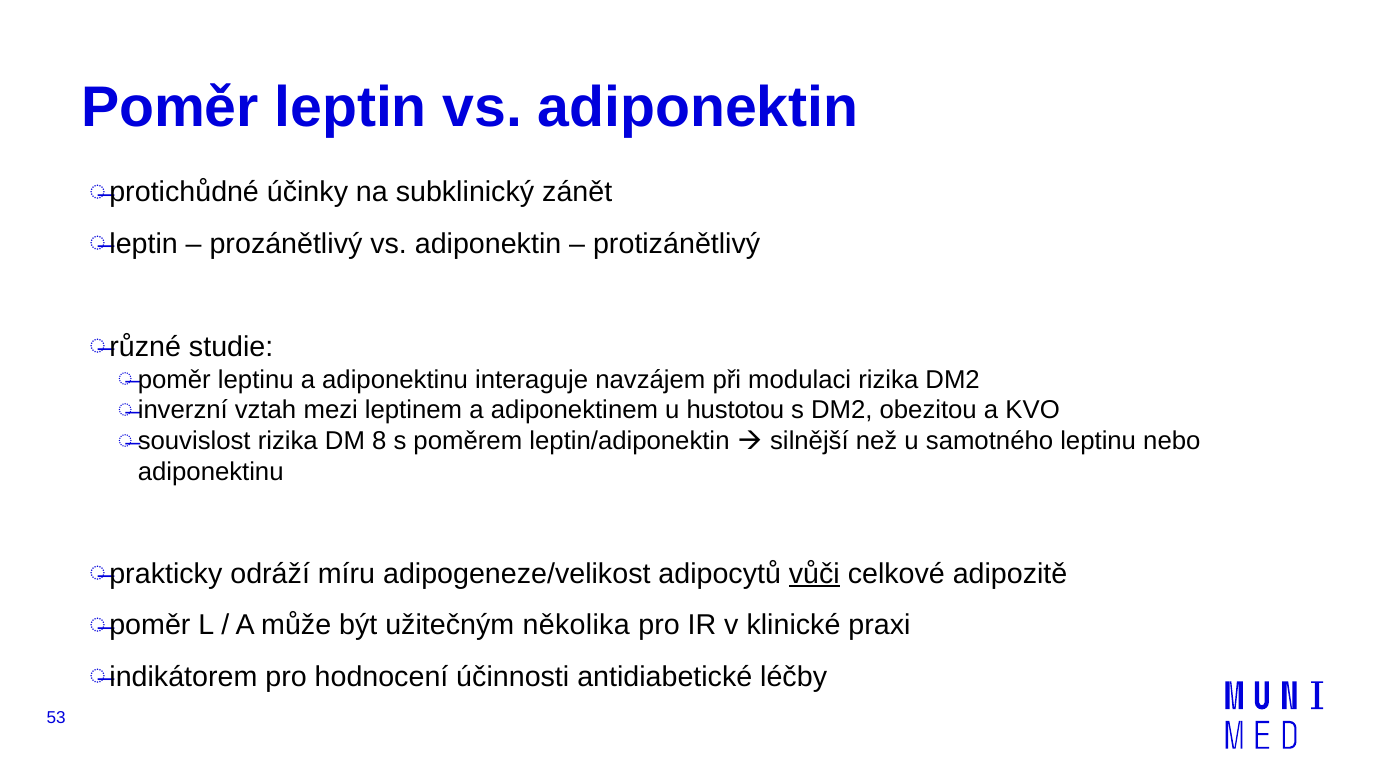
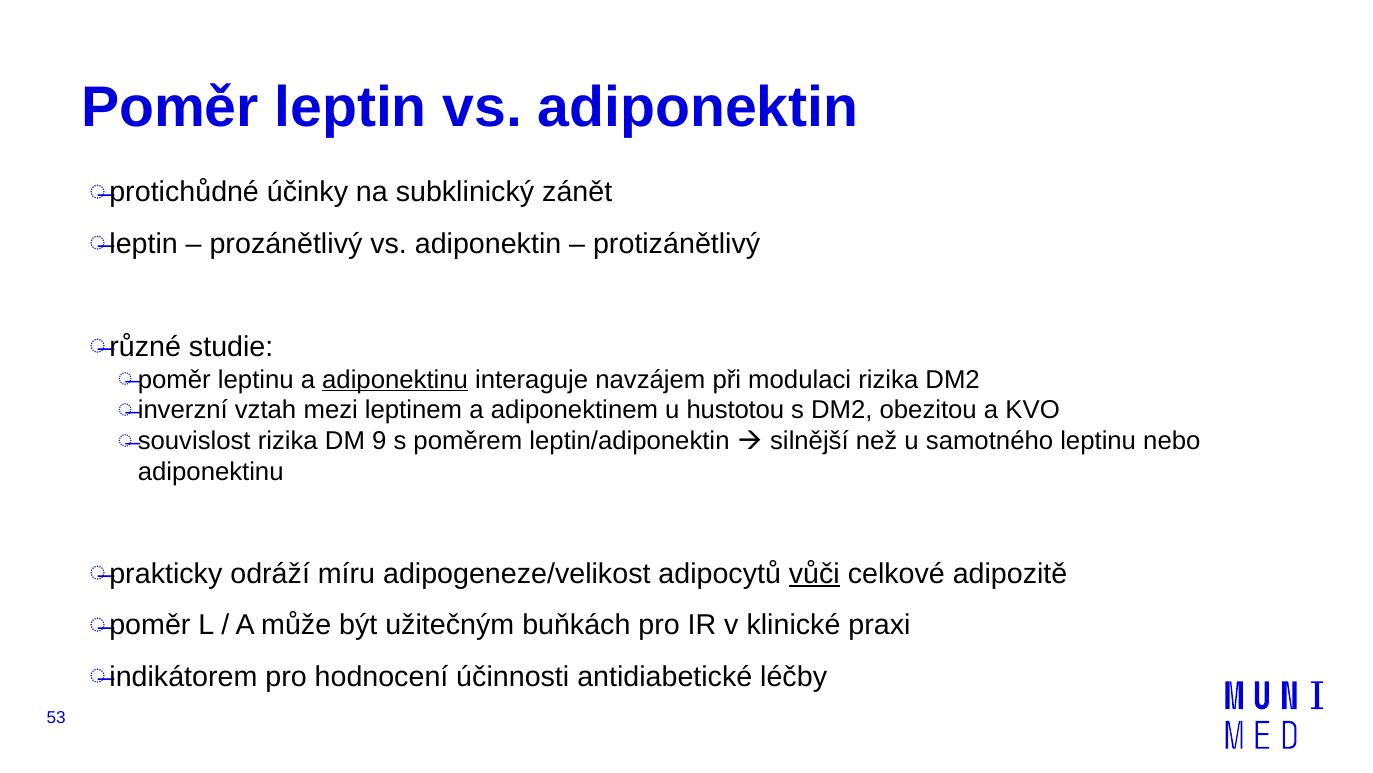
adiponektinu at (395, 379) underline: none -> present
8: 8 -> 9
několika: několika -> buňkách
